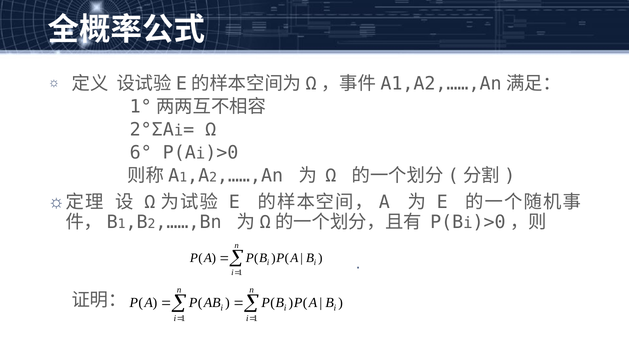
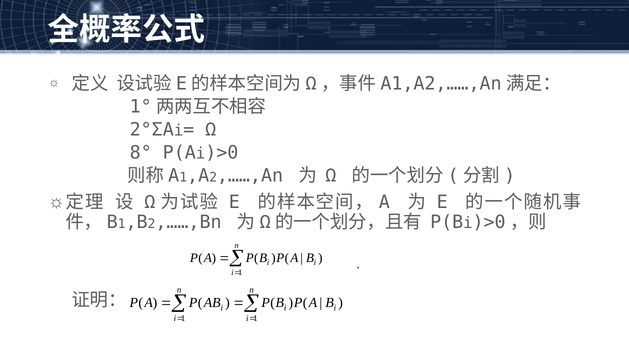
6°: 6° -> 8°
